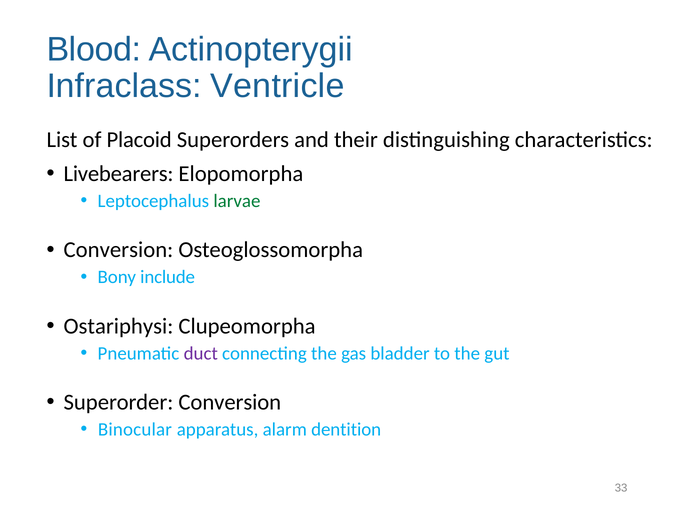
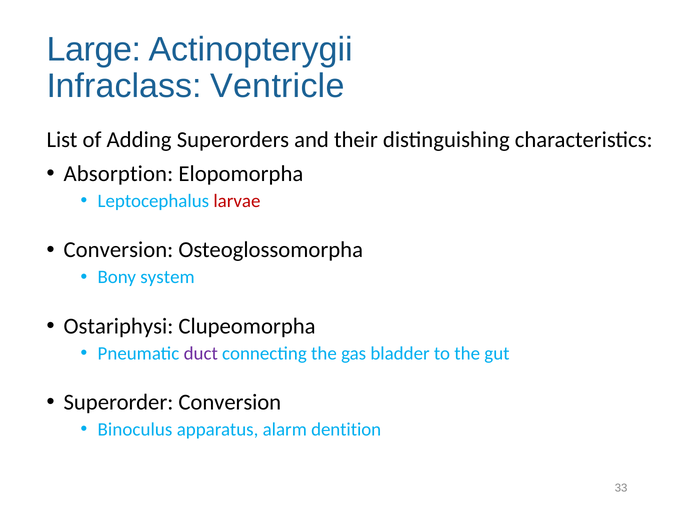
Blood: Blood -> Large
Placoid: Placoid -> Adding
Livebearers: Livebearers -> Absorption
larvae colour: green -> red
include: include -> system
Binocular: Binocular -> Binoculus
